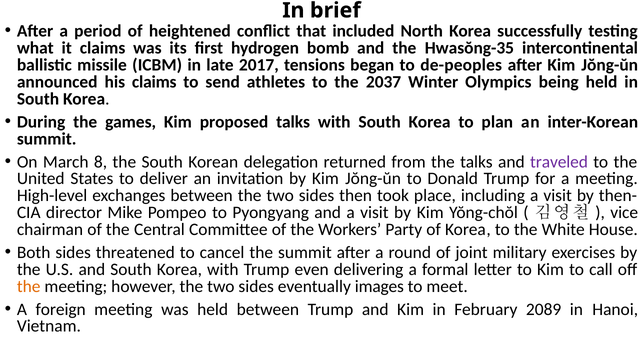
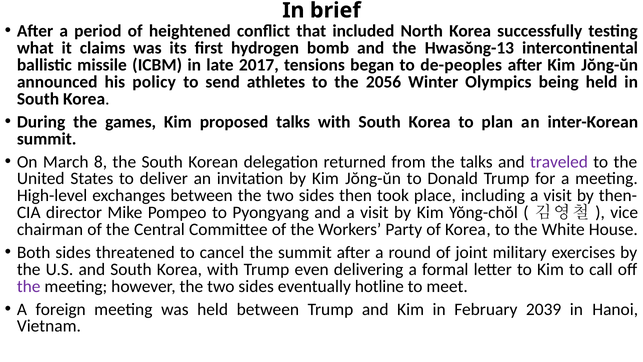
Hwasŏng-35: Hwasŏng-35 -> Hwasŏng-13
his claims: claims -> policy
2037: 2037 -> 2056
the at (29, 286) colour: orange -> purple
images: images -> hotline
2089: 2089 -> 2039
